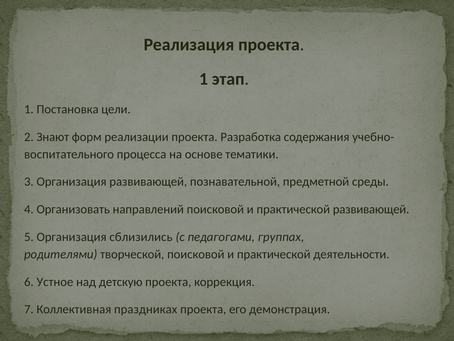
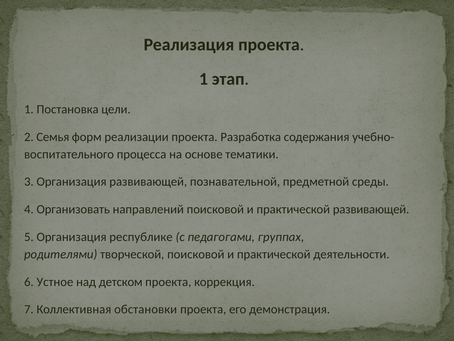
Знают: Знают -> Семья
сблизились: сблизились -> республике
детскую: детскую -> детском
праздниках: праздниках -> обстановки
